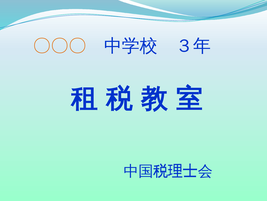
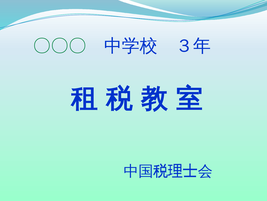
〇〇〇 colour: orange -> green
